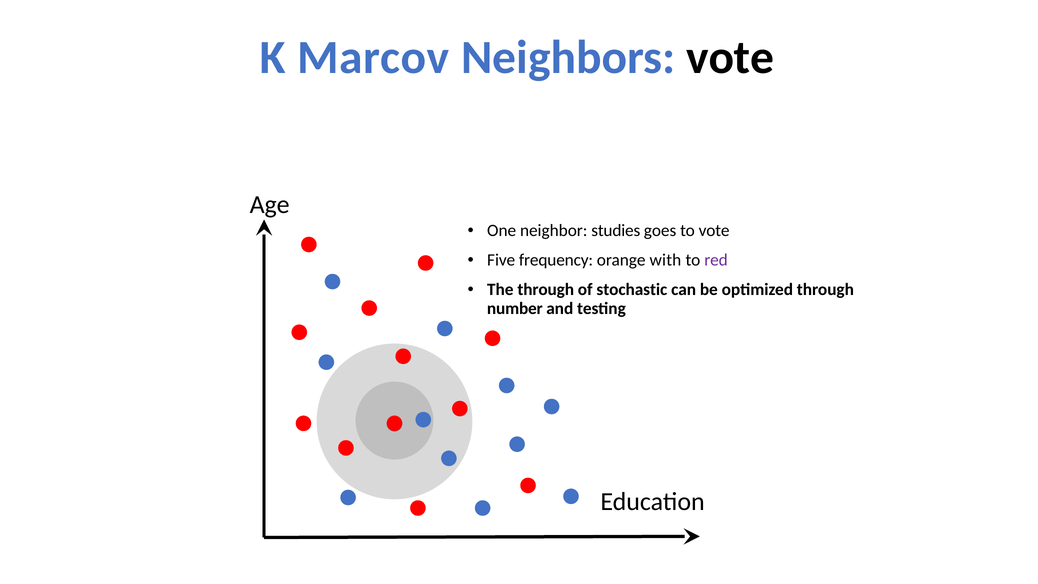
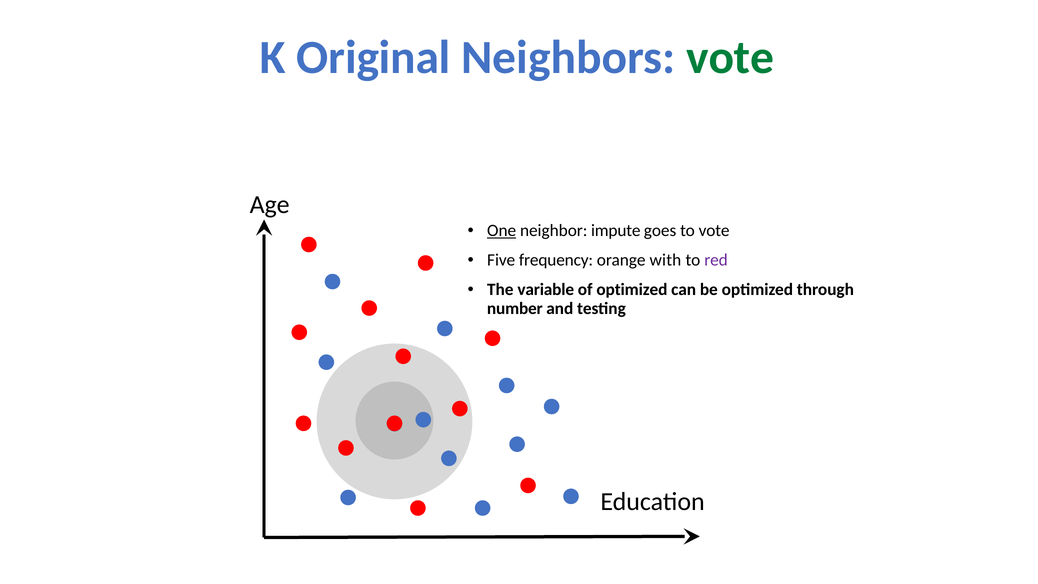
Marcov: Marcov -> Original
vote at (730, 58) colour: black -> green
One underline: none -> present
studies: studies -> impute
The through: through -> variable
of stochastic: stochastic -> optimized
